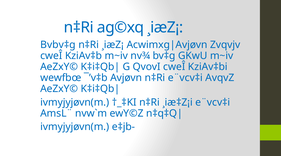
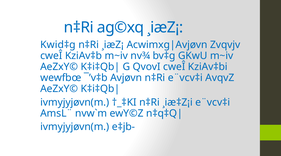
Bvbv‡g: Bvbv‡g -> Kwid‡g
